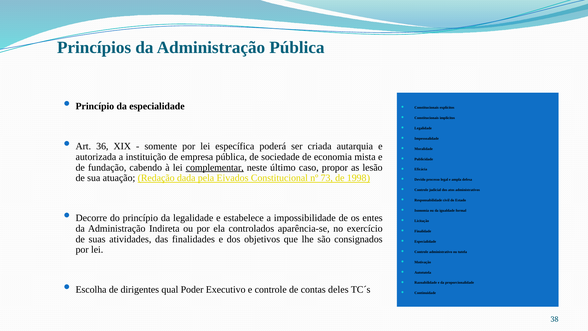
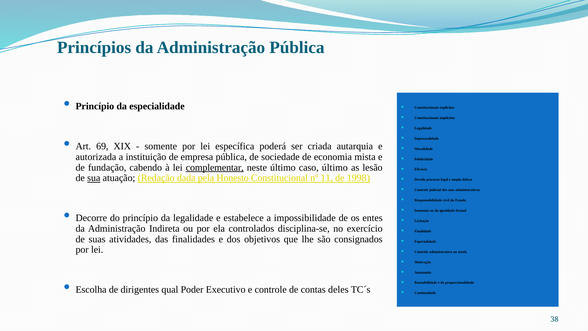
36: 36 -> 69
caso propor: propor -> último
sua underline: none -> present
Eivados: Eivados -> Honesto
73: 73 -> 11
aparência-se: aparência-se -> disciplina-se
